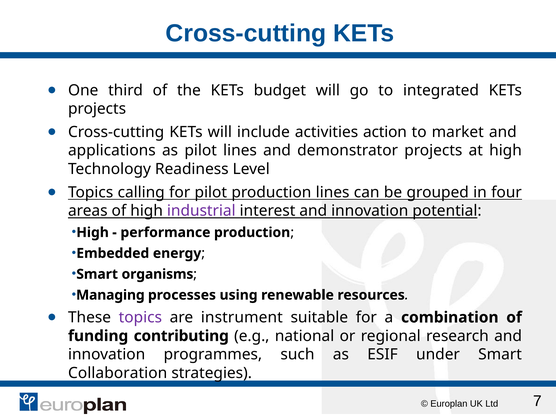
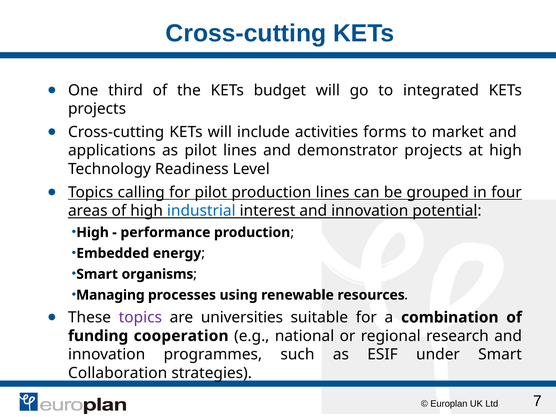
action: action -> forms
industrial colour: purple -> blue
instrument: instrument -> universities
contributing: contributing -> cooperation
